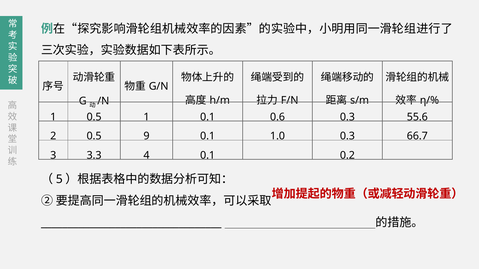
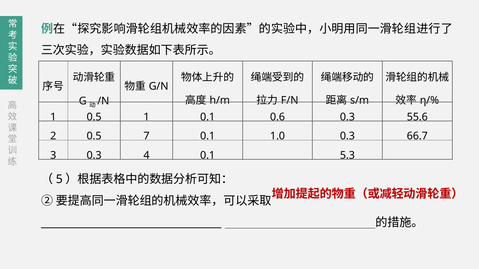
9: 9 -> 7
3 3.3: 3.3 -> 0.3
0.2: 0.2 -> 5.3
